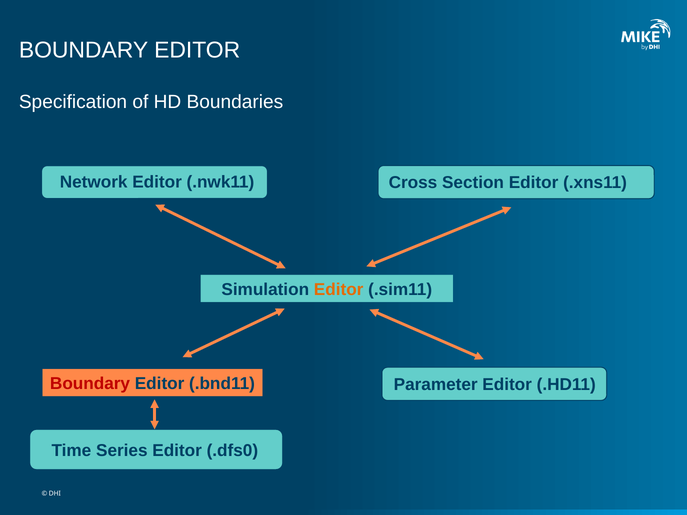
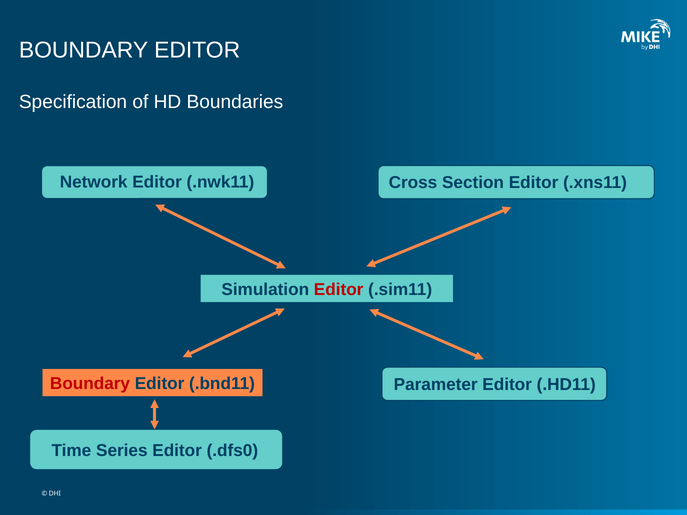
Editor at (339, 290) colour: orange -> red
